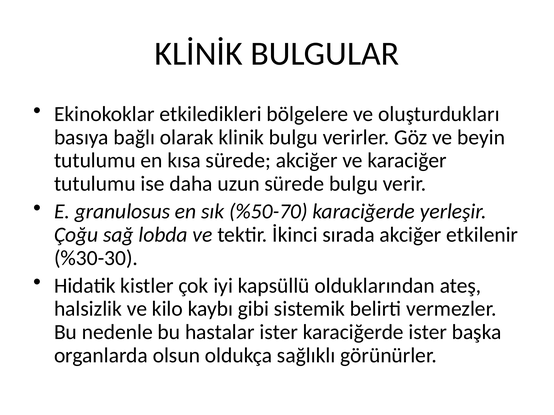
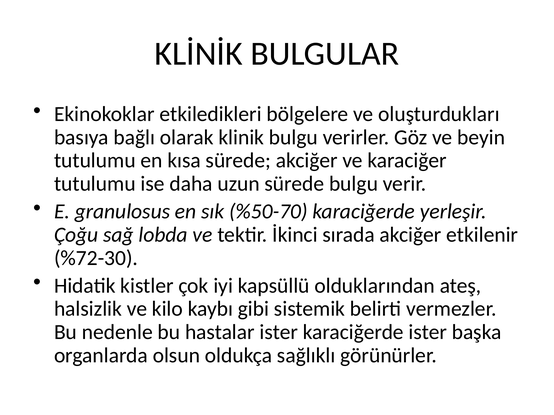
%30-30: %30-30 -> %72-30
